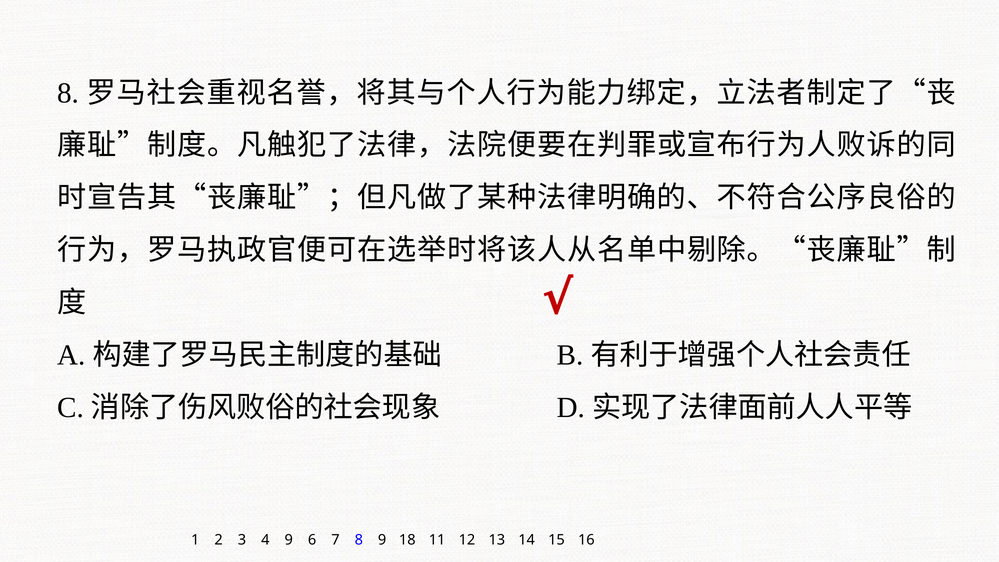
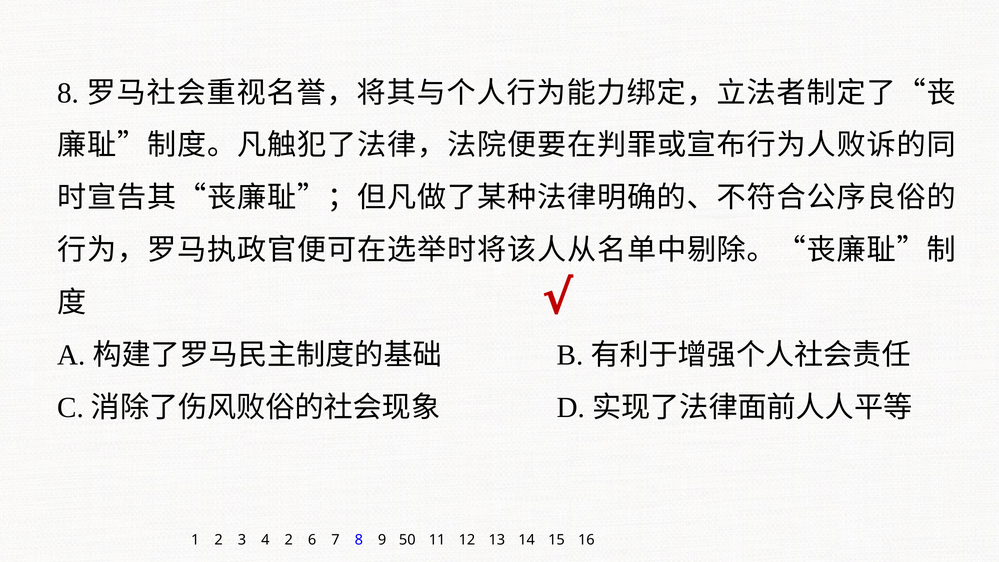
4 9: 9 -> 2
18: 18 -> 50
